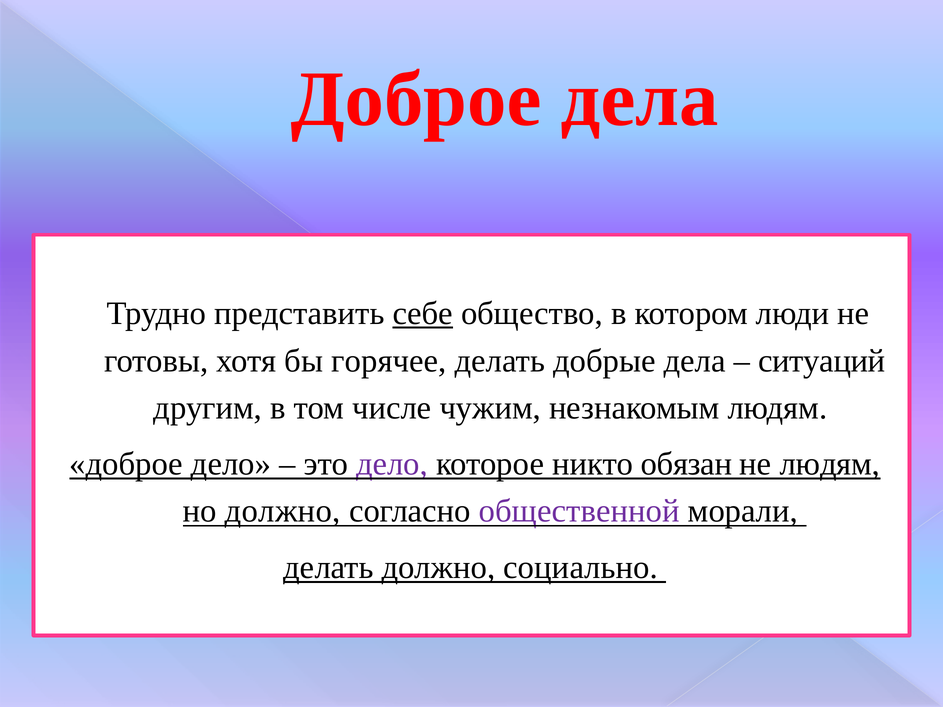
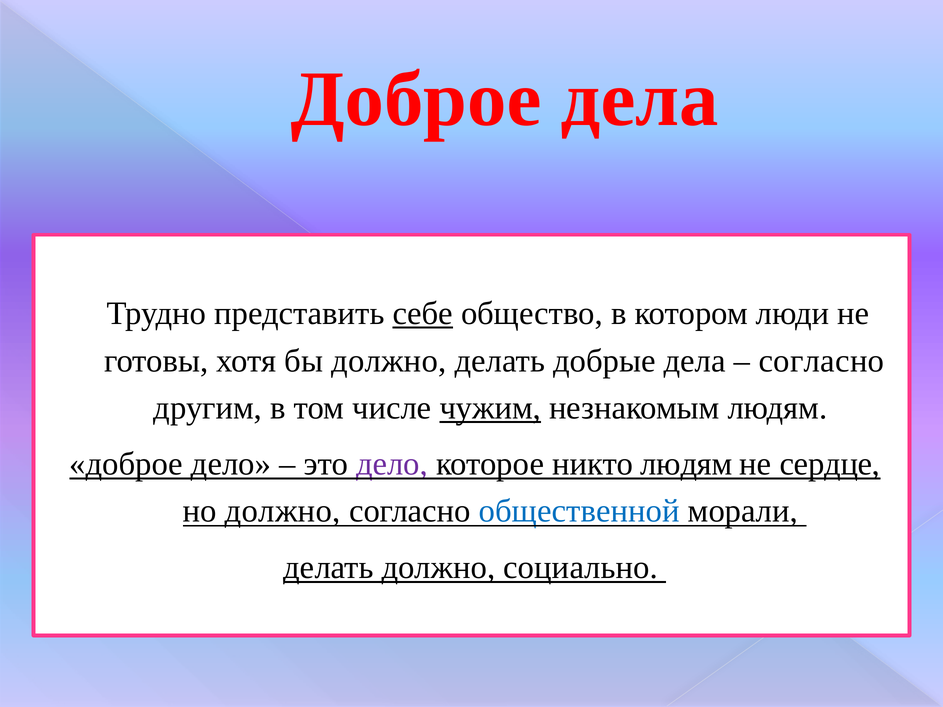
бы горячее: горячее -> должно
ситуаций at (822, 361): ситуаций -> согласно
чужим underline: none -> present
никто обязан: обязан -> людям
не людям: людям -> сердце
общественной colour: purple -> blue
